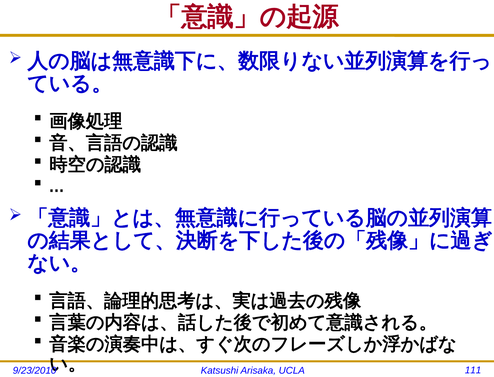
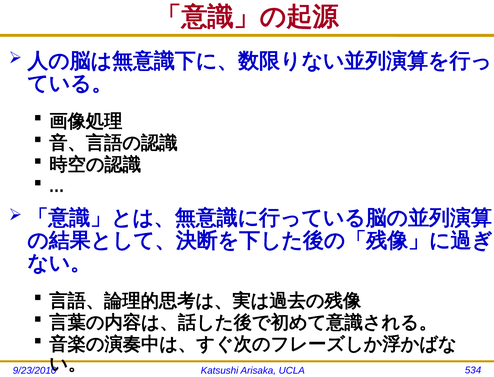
111: 111 -> 534
